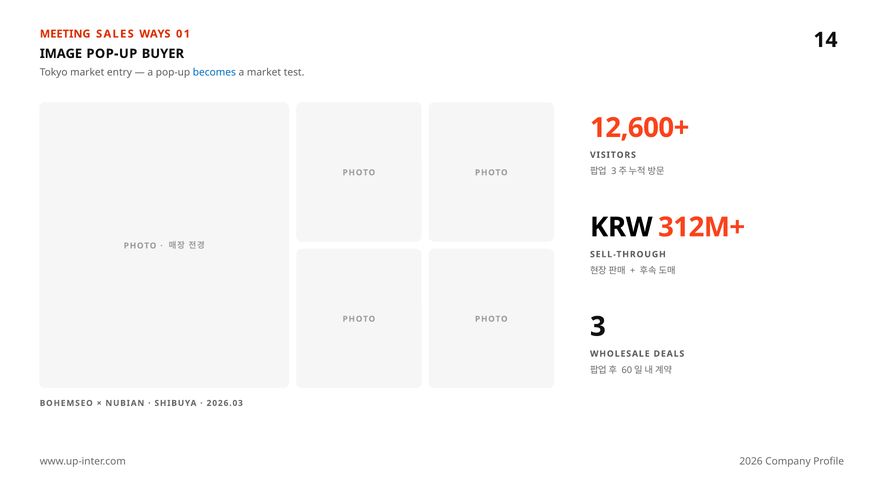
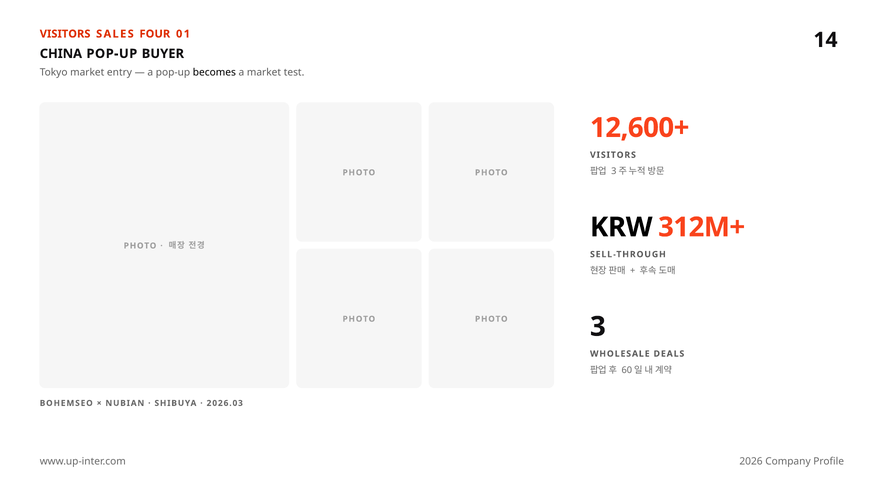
MEETING at (65, 34): MEETING -> VISITORS
WAYS: WAYS -> FOUR
IMAGE: IMAGE -> CHINA
becomes colour: blue -> black
